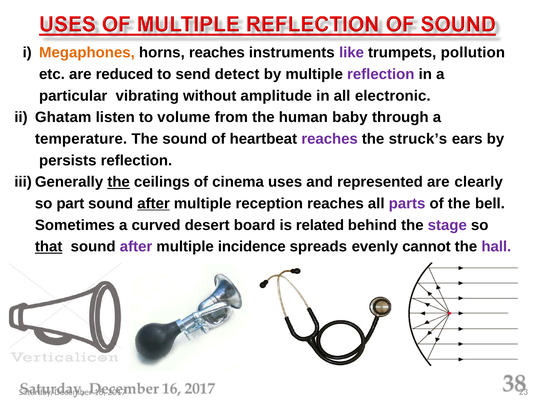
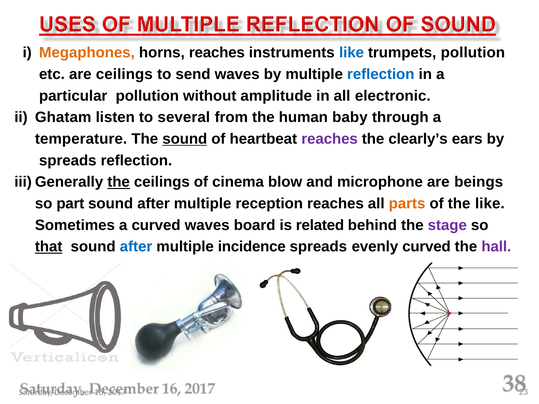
like at (352, 53) colour: purple -> blue
are reduced: reduced -> ceilings
send detect: detect -> waves
reflection at (381, 74) colour: purple -> blue
particular vibrating: vibrating -> pollution
volume: volume -> several
sound at (185, 139) underline: none -> present
struck’s: struck’s -> clearly’s
persists at (68, 161): persists -> spreads
uses: uses -> blow
represented: represented -> microphone
clearly: clearly -> beings
after at (154, 204) underline: present -> none
parts colour: purple -> orange
the bell: bell -> like
curved desert: desert -> waves
after at (136, 247) colour: purple -> blue
evenly cannot: cannot -> curved
